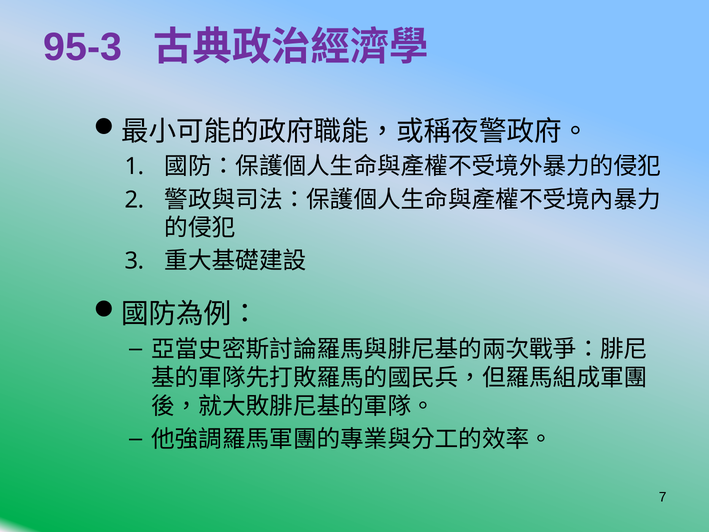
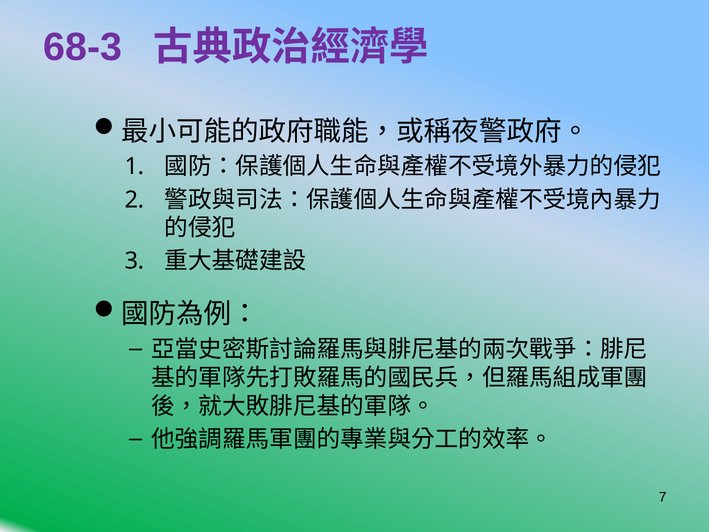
95-3: 95-3 -> 68-3
